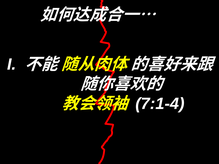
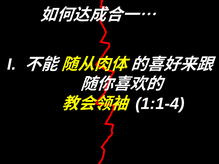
7:1-4: 7:1-4 -> 1:1-4
